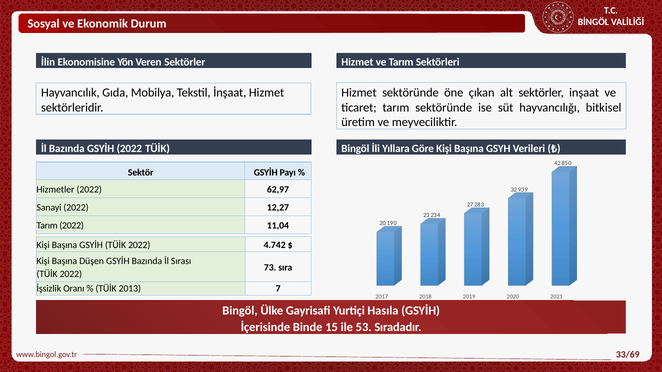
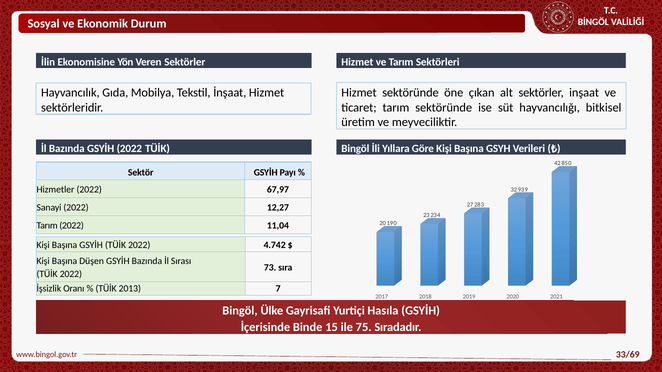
62,97: 62,97 -> 67,97
53: 53 -> 75
